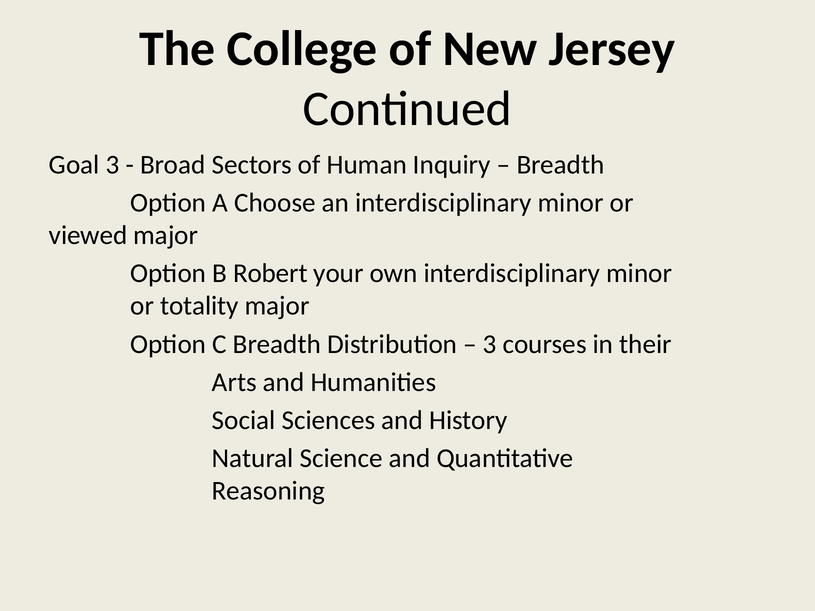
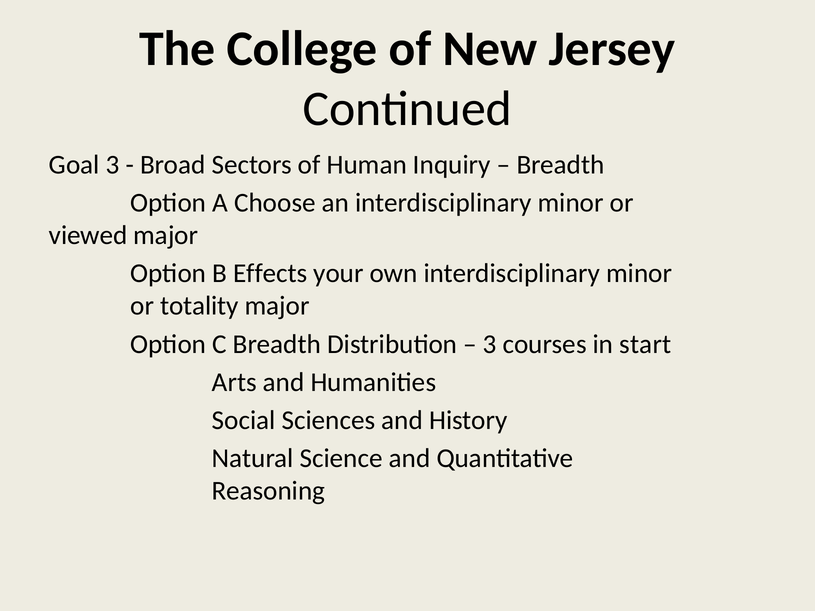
Robert: Robert -> Effects
their: their -> start
